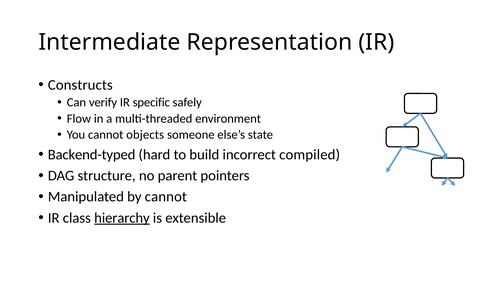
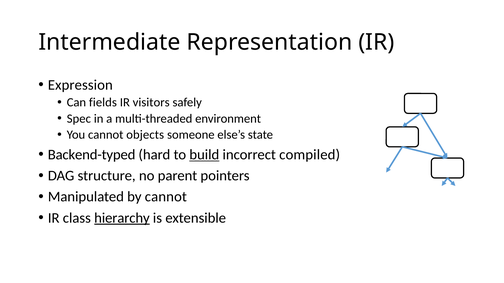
Constructs: Constructs -> Expression
verify: verify -> fields
specific: specific -> visitors
Flow: Flow -> Spec
build underline: none -> present
